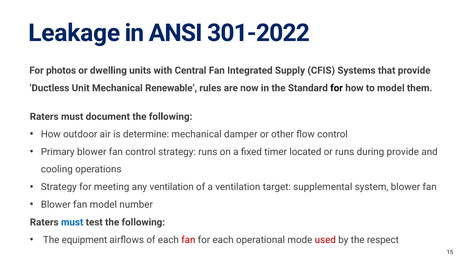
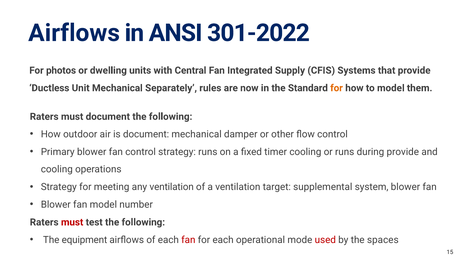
Leakage at (74, 33): Leakage -> Airflows
Renewable: Renewable -> Separately
for at (337, 88) colour: black -> orange
is determine: determine -> document
timer located: located -> cooling
must at (72, 222) colour: blue -> red
respect: respect -> spaces
